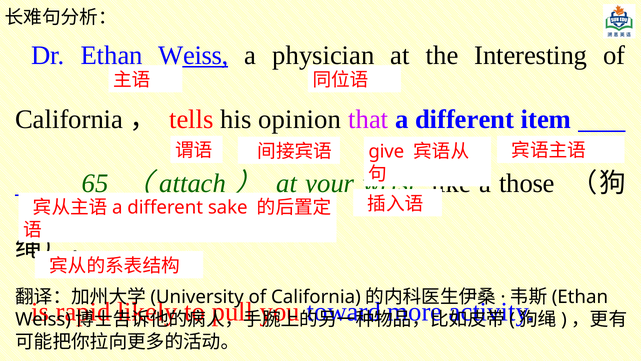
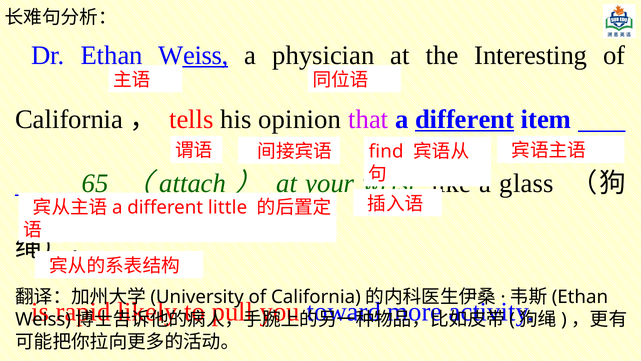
different at (465, 119) underline: none -> present
give: give -> find
those: those -> glass
sake: sake -> little
